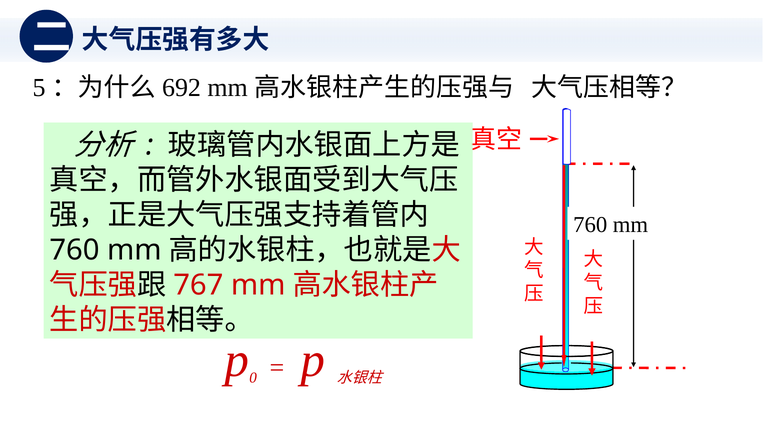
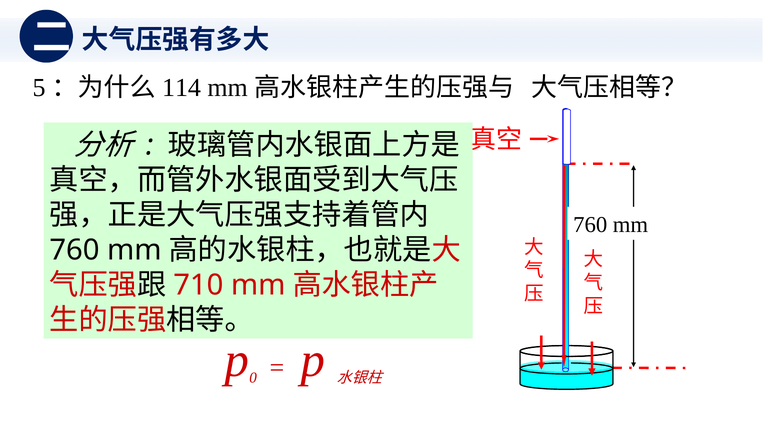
692: 692 -> 114
767: 767 -> 710
